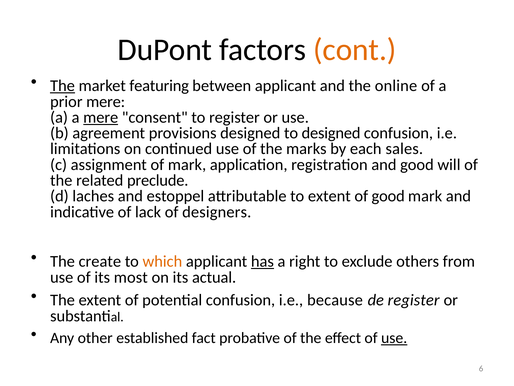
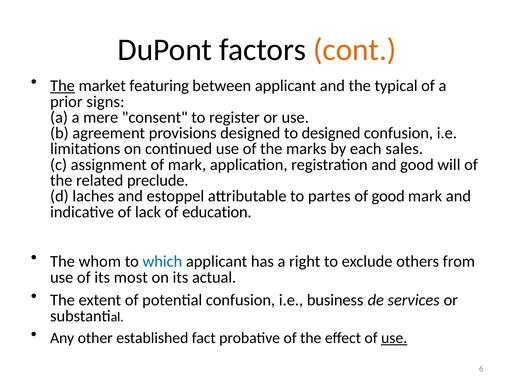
online: online -> typical
prior mere: mere -> signs
mere at (101, 117) underline: present -> none
to extent: extent -> partes
designers: designers -> education
create: create -> whom
which colour: orange -> blue
has underline: present -> none
because: because -> business
de register: register -> services
